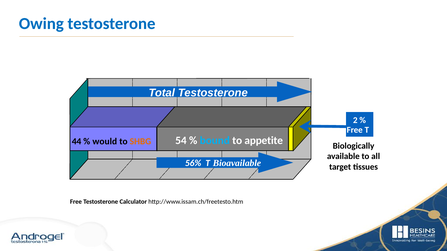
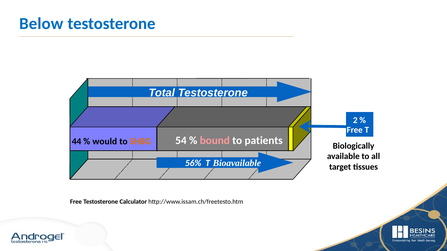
Owing: Owing -> Below
bound colour: light blue -> pink
appetite: appetite -> patients
